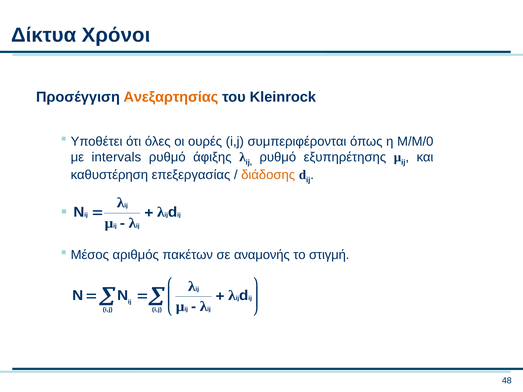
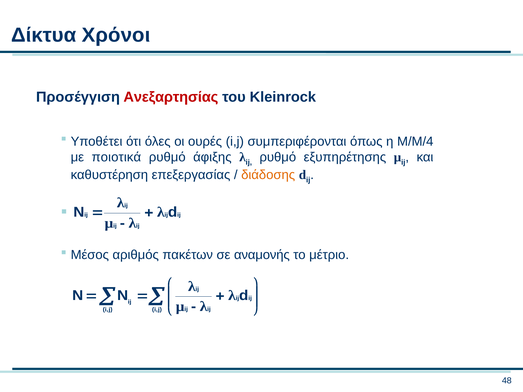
Ανεξαρτησίας colour: orange -> red
M/M/0: M/M/0 -> M/M/4
intervals: intervals -> ποιοτικά
στιγμή: στιγμή -> μέτριο
